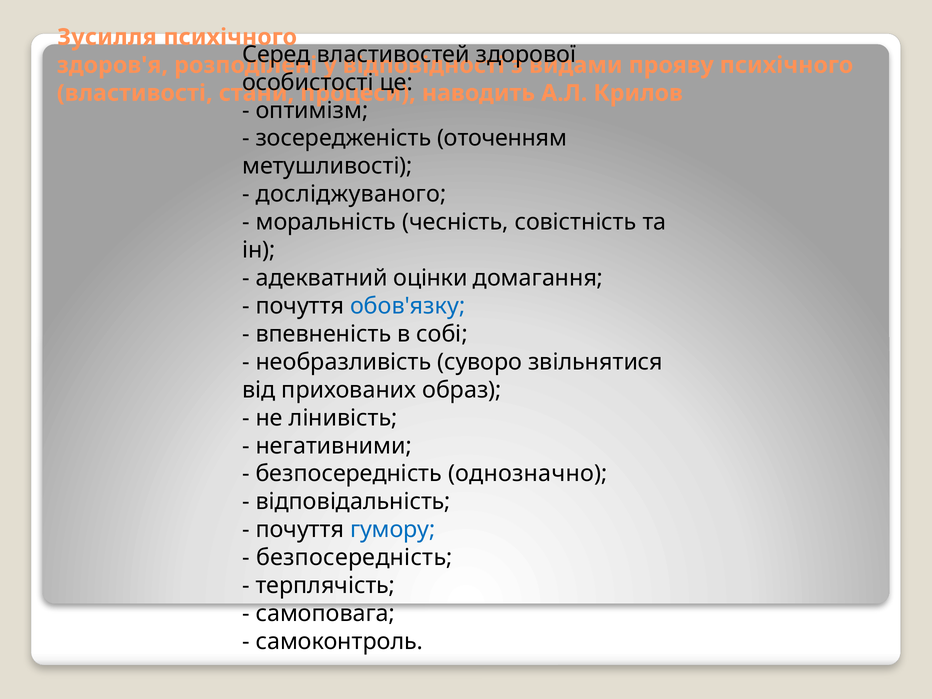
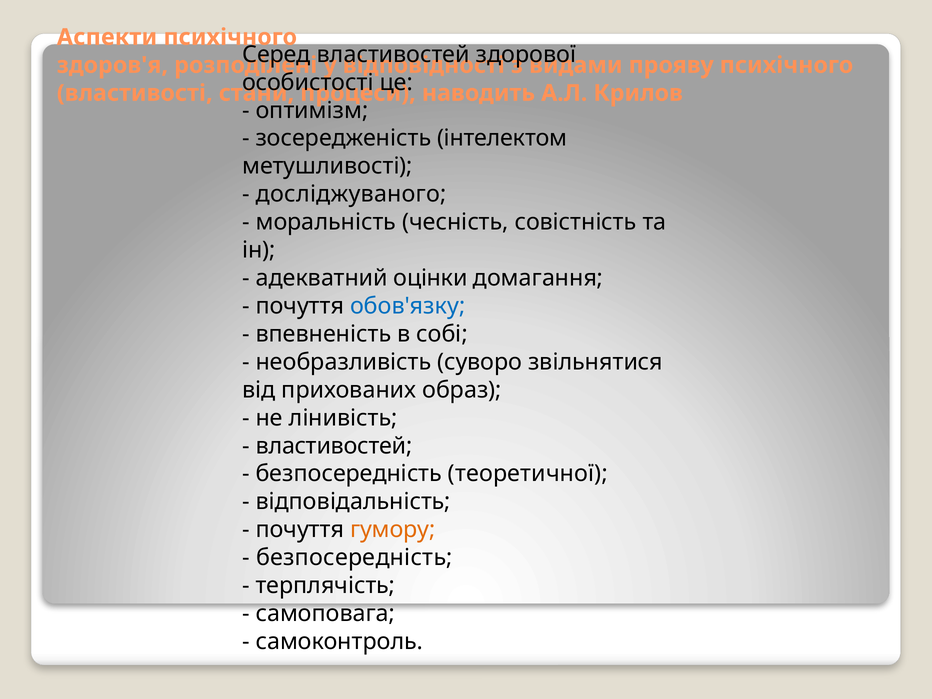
Зусилля: Зусилля -> Аспекти
оточенням: оточенням -> інтелектом
негативними at (334, 446): негативними -> властивостей
однозначно: однозначно -> теоретичної
гумору colour: blue -> orange
